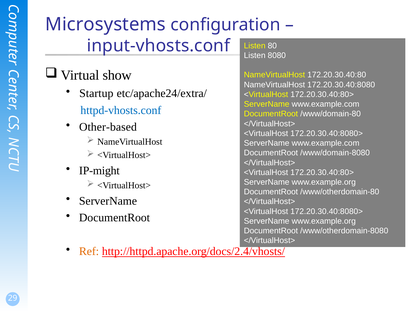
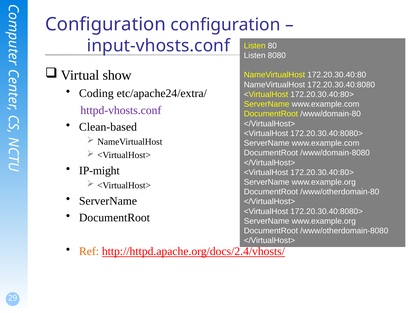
Microsystems at (106, 24): Microsystems -> Configuration
Startup: Startup -> Coding
httpd-vhosts.conf colour: blue -> purple
Other-based: Other-based -> Clean-based
